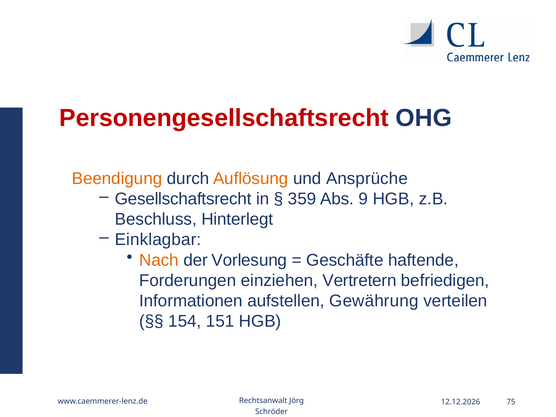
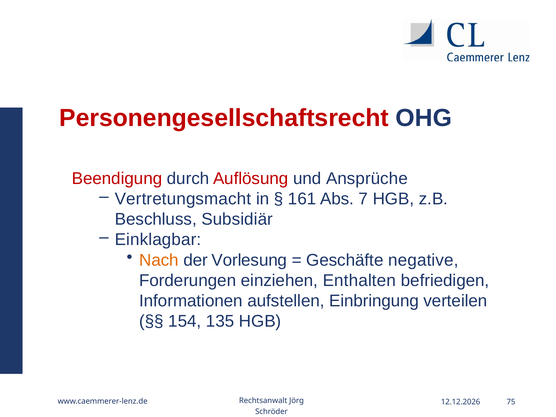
Beendigung colour: orange -> red
Auflösung colour: orange -> red
Gesellschaftsrecht: Gesellschaftsrecht -> Vertretungsmacht
359: 359 -> 161
9: 9 -> 7
Hinterlegt: Hinterlegt -> Subsidiär
haftende: haftende -> negative
Vertretern: Vertretern -> Enthalten
Gewährung: Gewährung -> Einbringung
151: 151 -> 135
